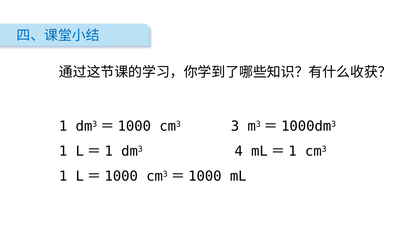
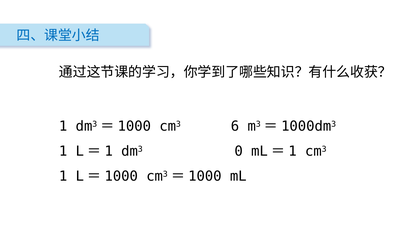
3: 3 -> 6
4: 4 -> 0
